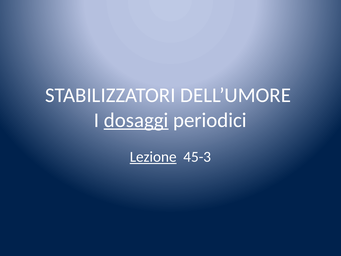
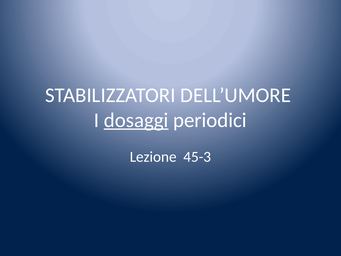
Lezione underline: present -> none
